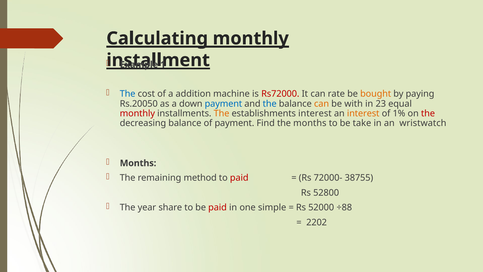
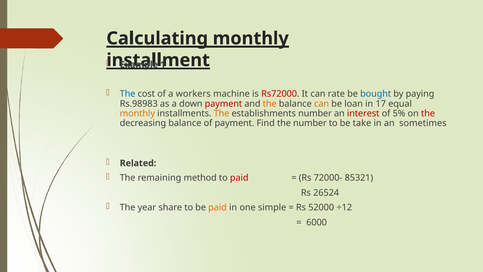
addition: addition -> workers
bought colour: orange -> blue
Rs.20050: Rs.20050 -> Rs.98983
payment at (223, 104) colour: blue -> red
the at (270, 104) colour: blue -> orange
with: with -> loan
23: 23 -> 17
monthly at (137, 113) colour: red -> orange
establishments interest: interest -> number
interest at (363, 113) colour: orange -> red
1%: 1% -> 5%
the months: months -> number
wristwatch: wristwatch -> sometimes
Months at (138, 163): Months -> Related
38755: 38755 -> 85321
52800: 52800 -> 26524
paid at (218, 207) colour: red -> orange
÷88: ÷88 -> ÷12
2202: 2202 -> 6000
